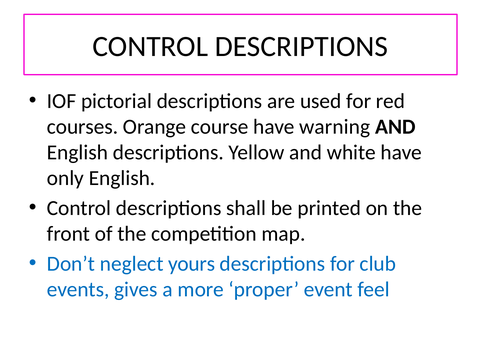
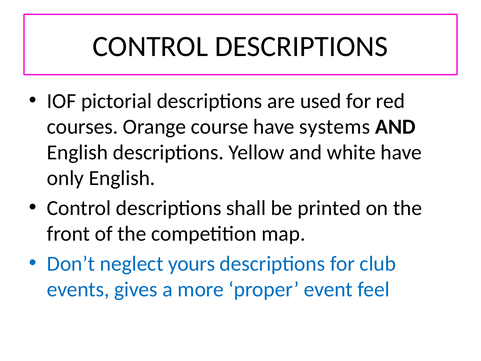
warning: warning -> systems
